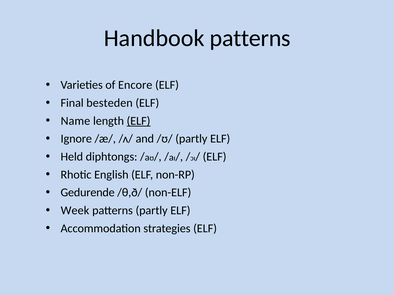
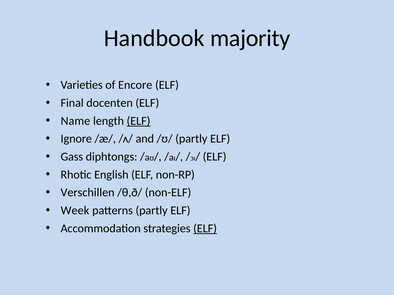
Handbook patterns: patterns -> majority
besteden: besteden -> docenten
Held: Held -> Gass
Gedurende: Gedurende -> Verschillen
ELF at (205, 229) underline: none -> present
